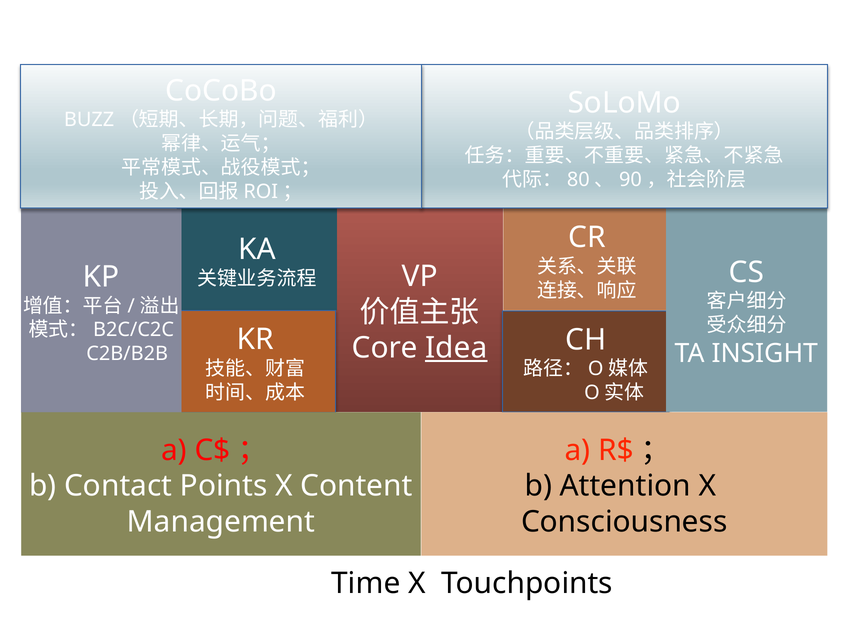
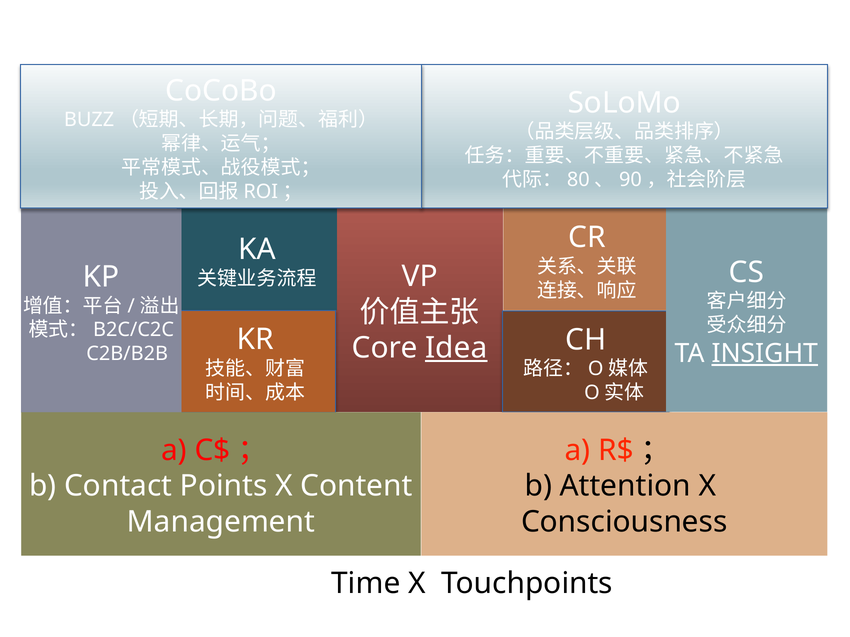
INSIGHT underline: none -> present
